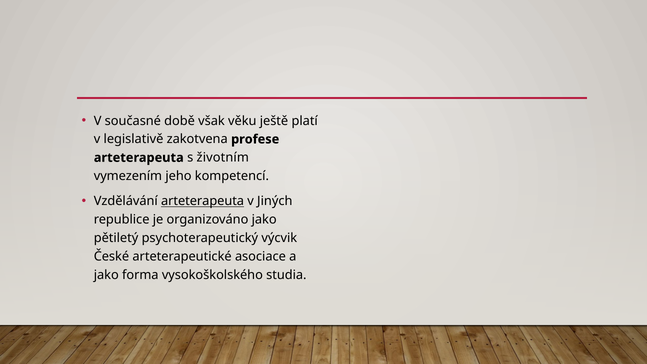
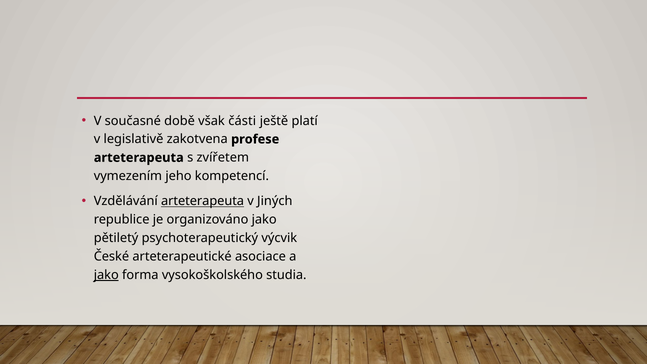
věku: věku -> části
životním: životním -> zvířetem
jako at (106, 275) underline: none -> present
